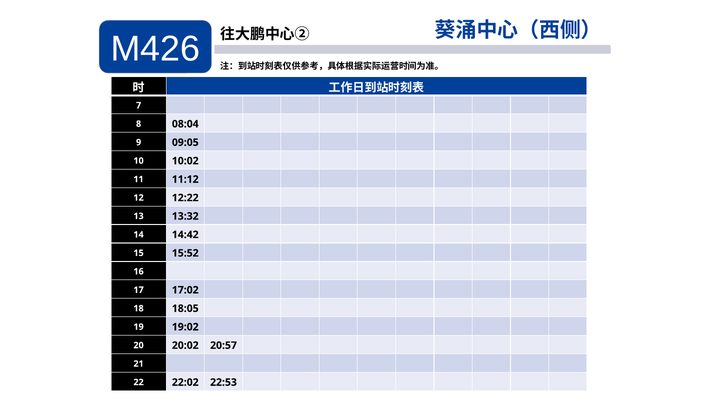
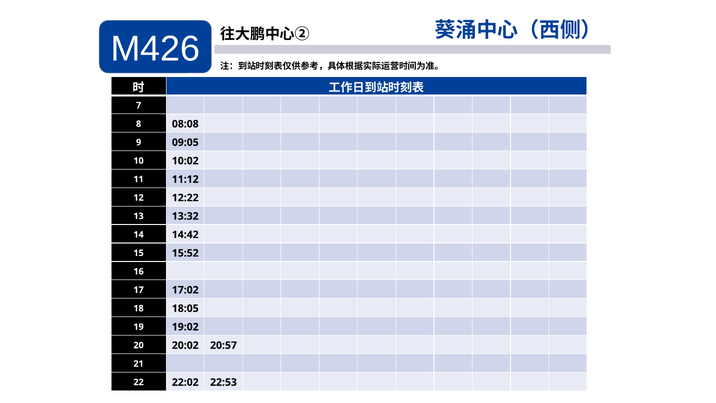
08:04: 08:04 -> 08:08
